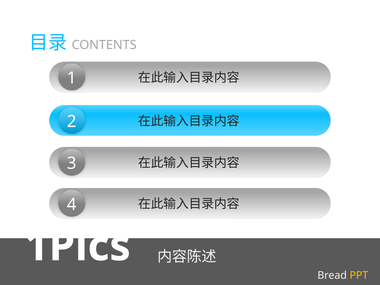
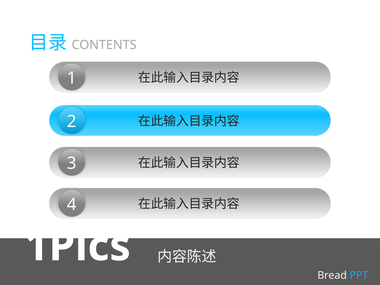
PPT colour: yellow -> light blue
